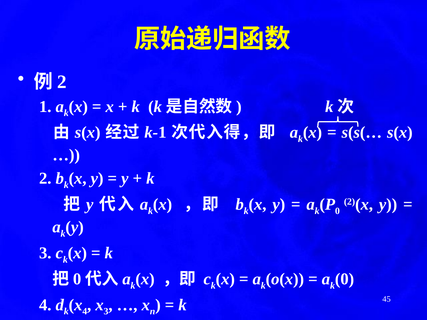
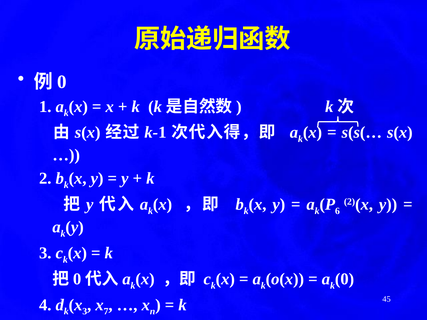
2 at (62, 82): 2 -> 0
0 at (337, 211): 0 -> 6
x 4: 4 -> 3
x 3: 3 -> 7
